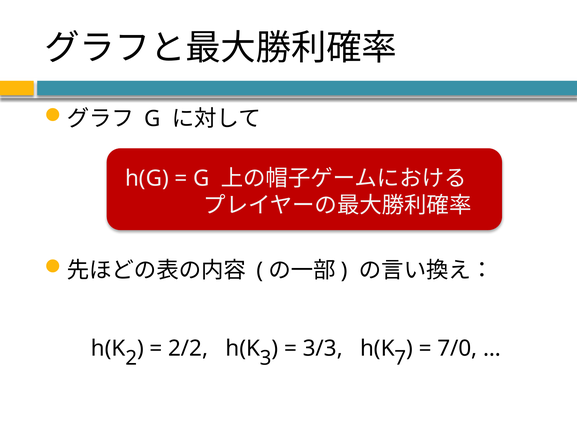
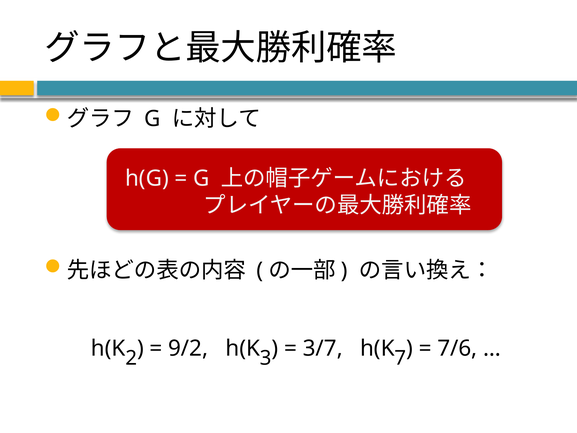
2/2: 2/2 -> 9/2
3/3: 3/3 -> 3/7
7/0: 7/0 -> 7/6
